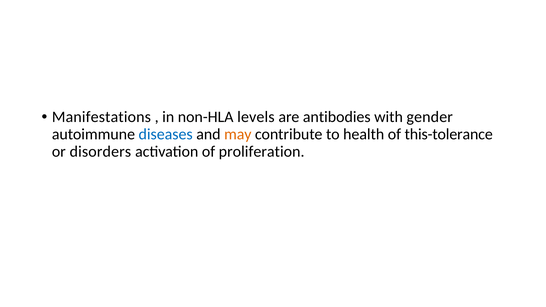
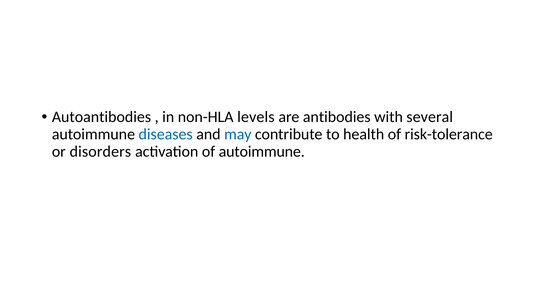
Manifestations: Manifestations -> Autoantibodies
gender: gender -> several
may colour: orange -> blue
this-tolerance: this-tolerance -> risk-tolerance
of proliferation: proliferation -> autoimmune
